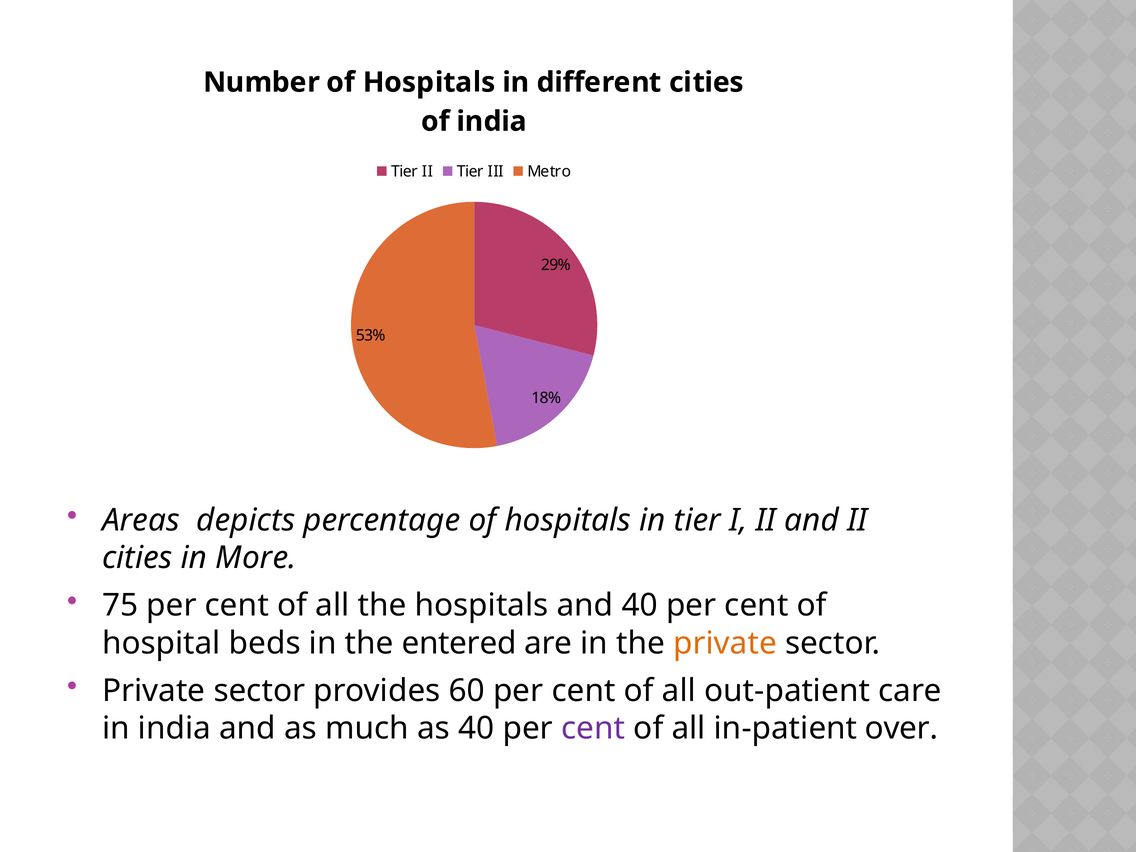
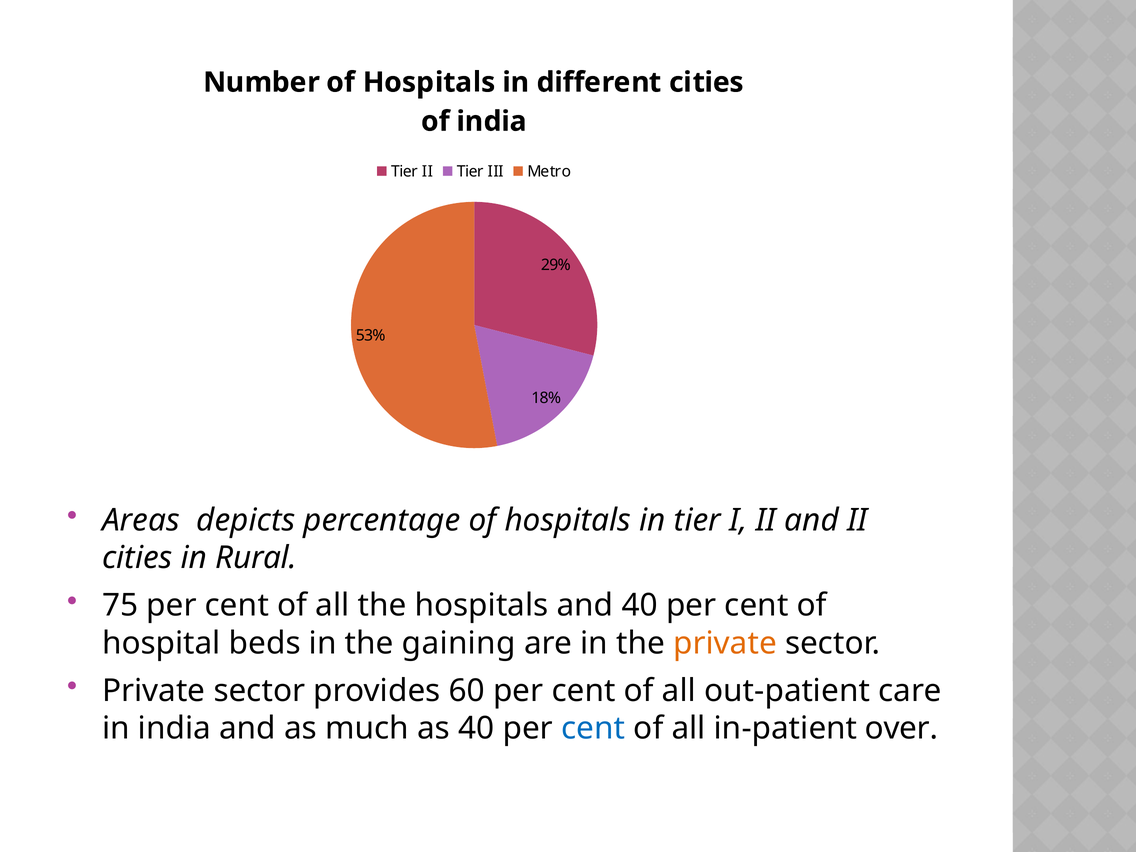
More: More -> Rural
entered: entered -> gaining
cent at (593, 729) colour: purple -> blue
